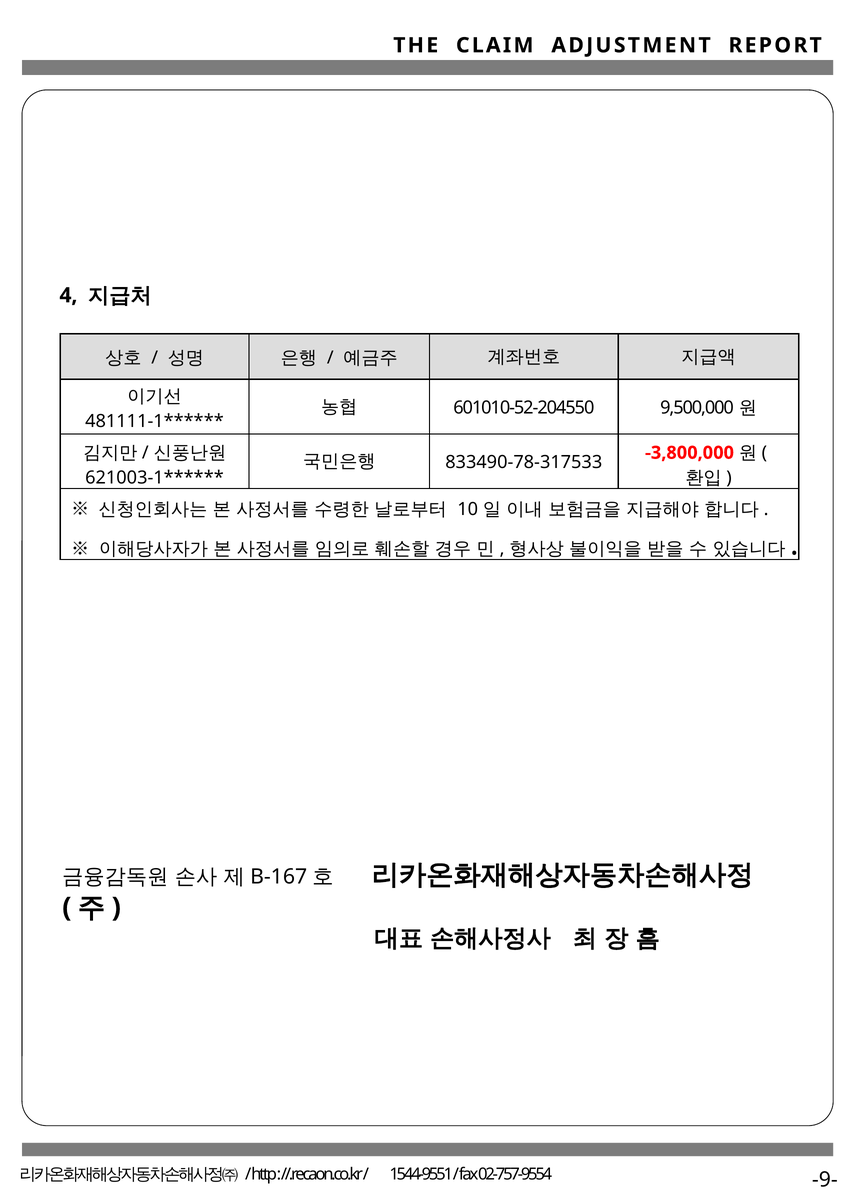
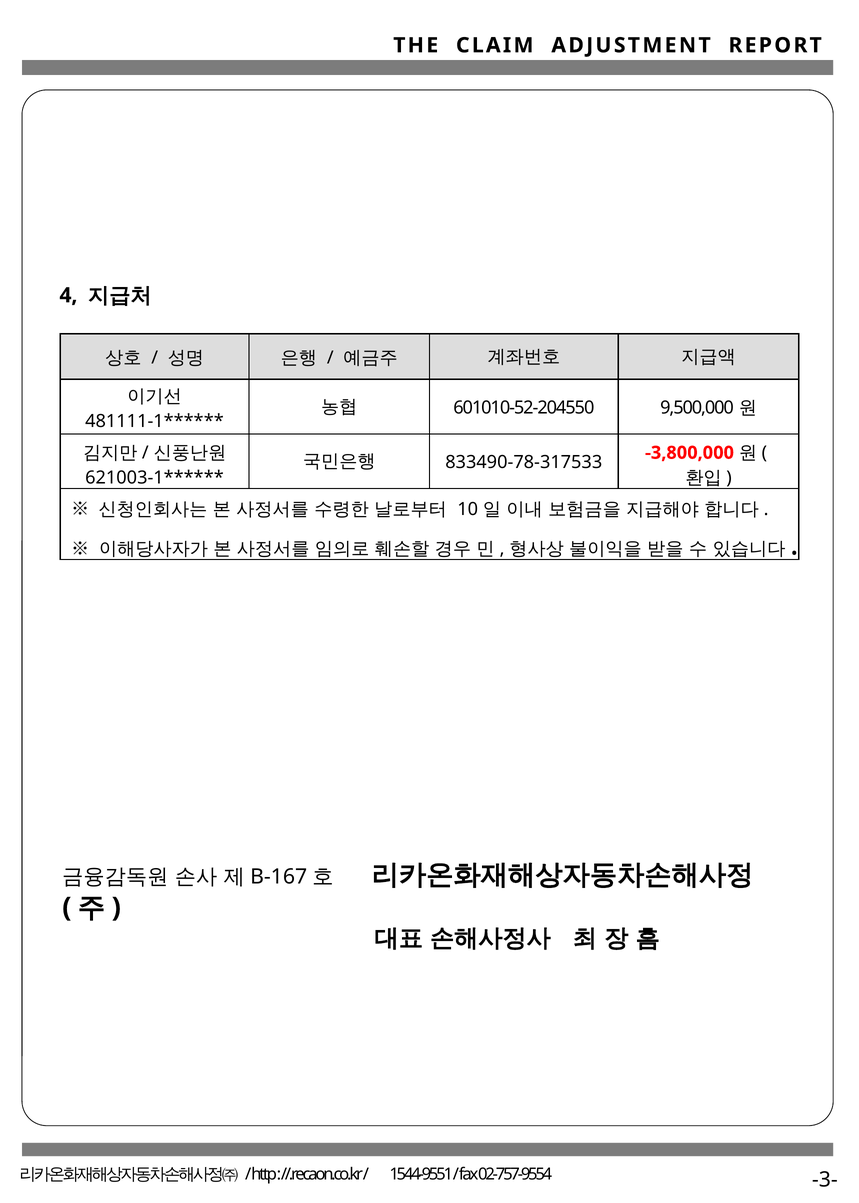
-9-: -9- -> -3-
